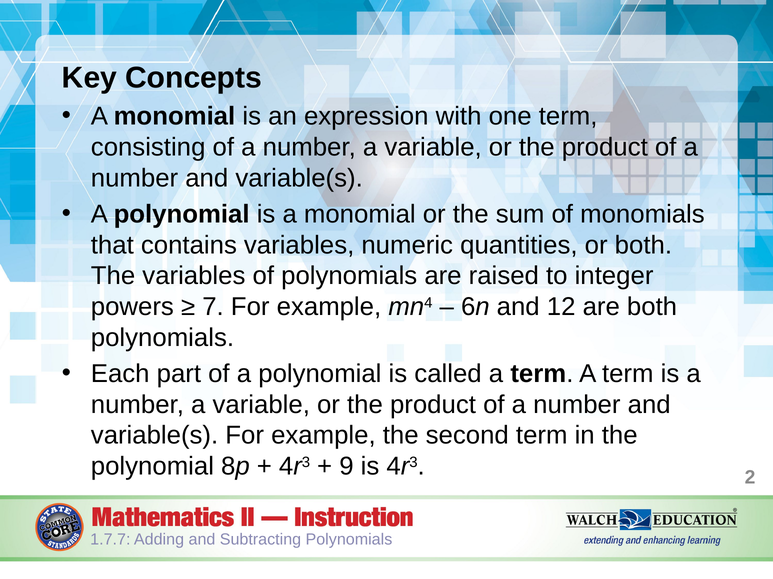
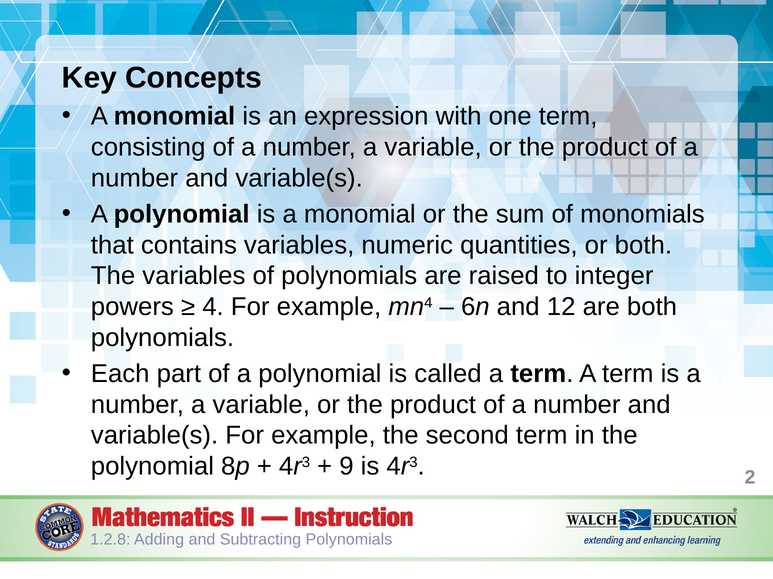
7: 7 -> 4
1.7.7: 1.7.7 -> 1.2.8
